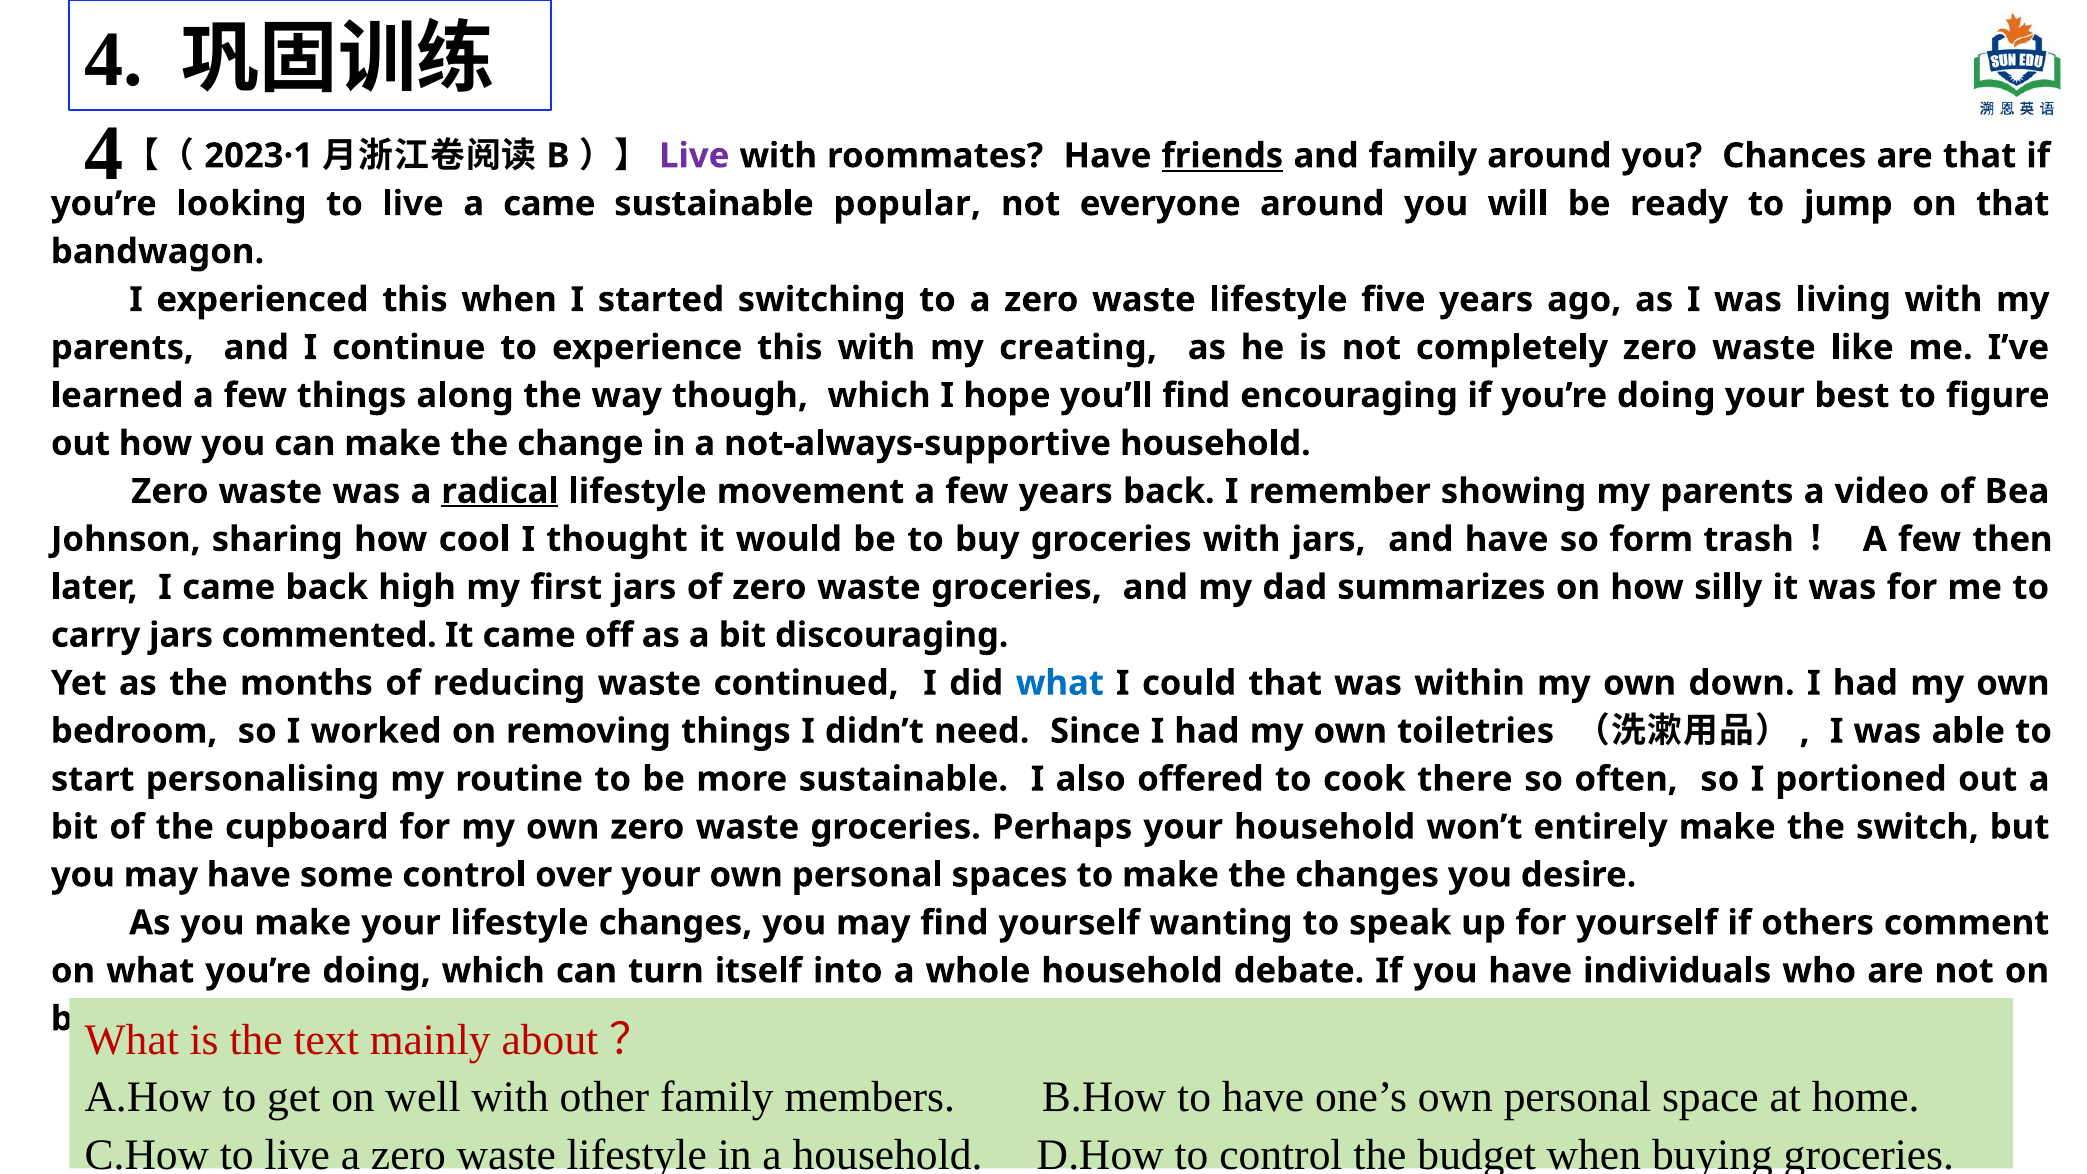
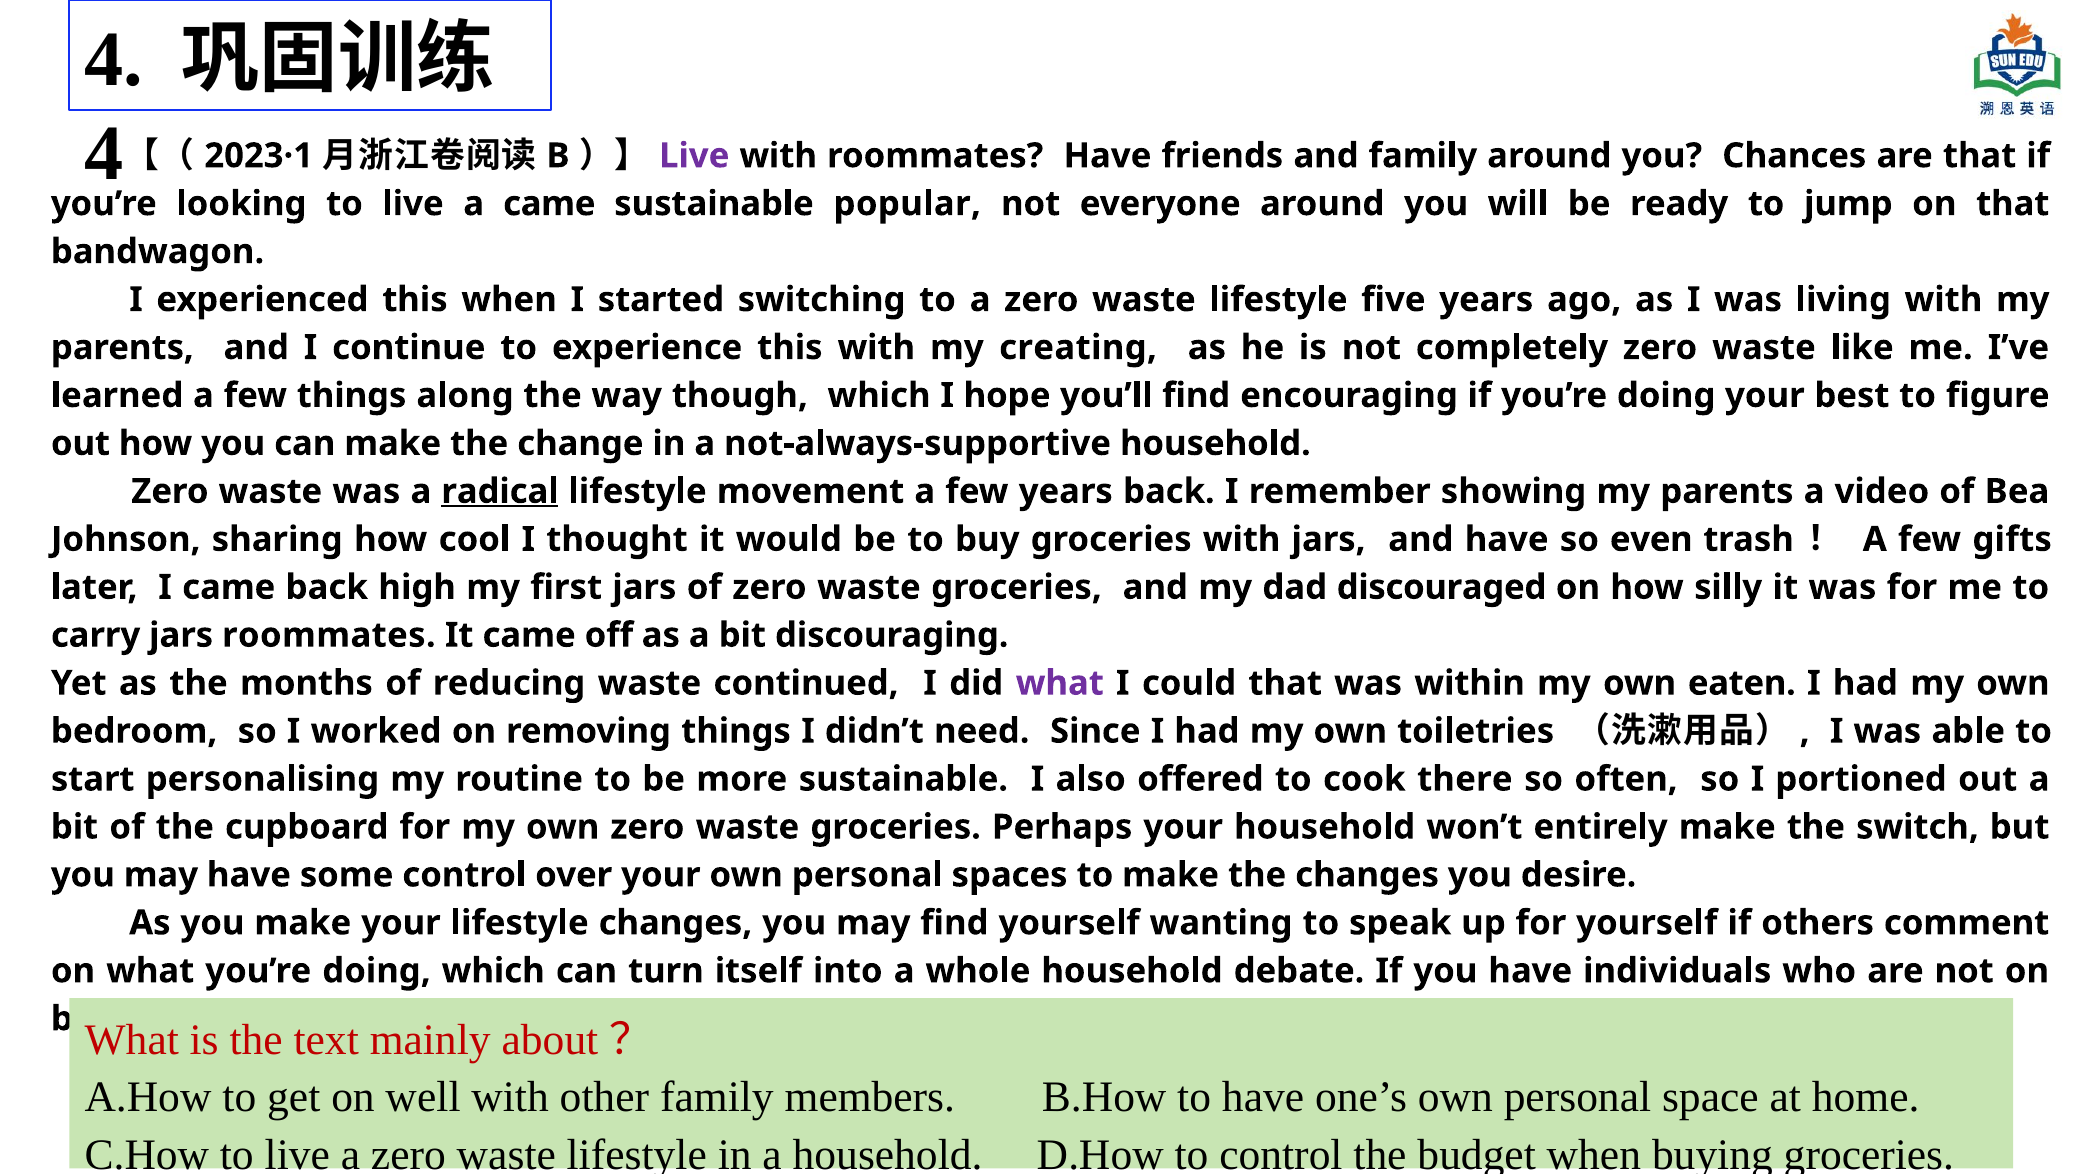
friends underline: present -> none
form: form -> even
then: then -> gifts
dad summarizes: summarizes -> discouraged
jars commented: commented -> roommates
what at (1060, 683) colour: blue -> purple
down: down -> eaten
